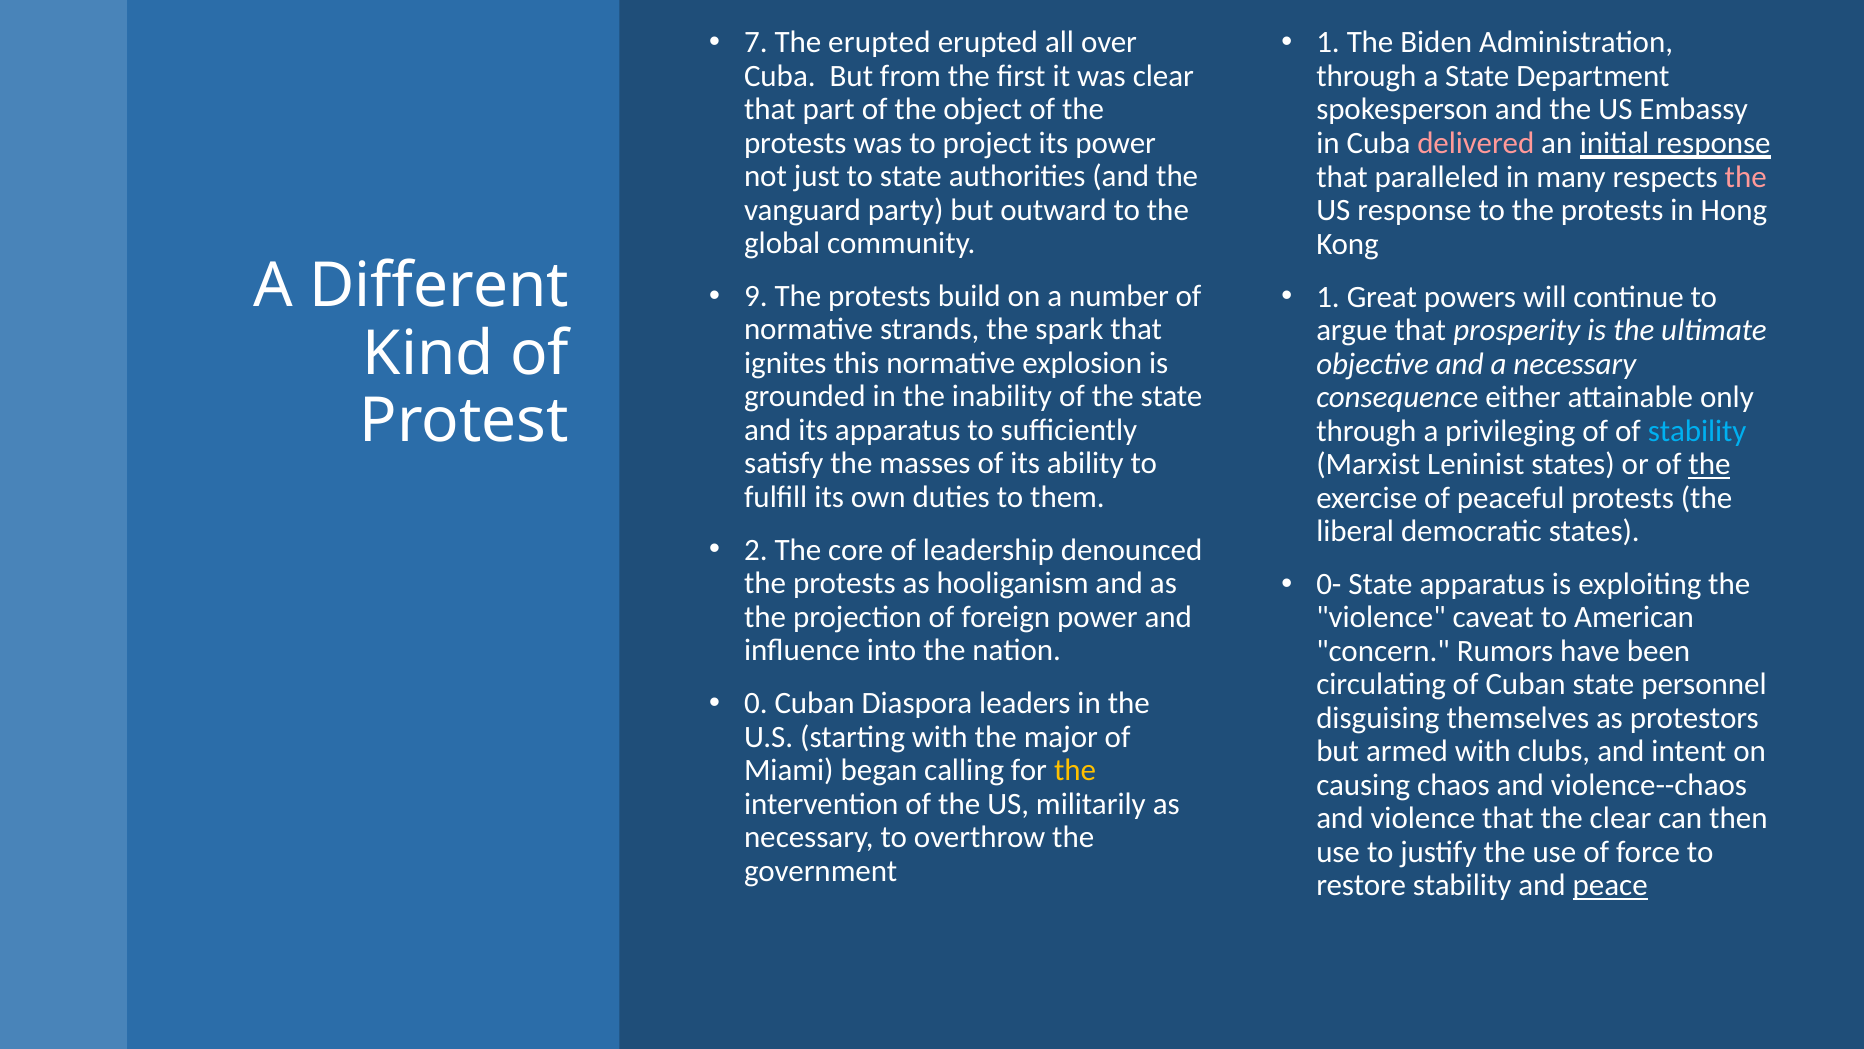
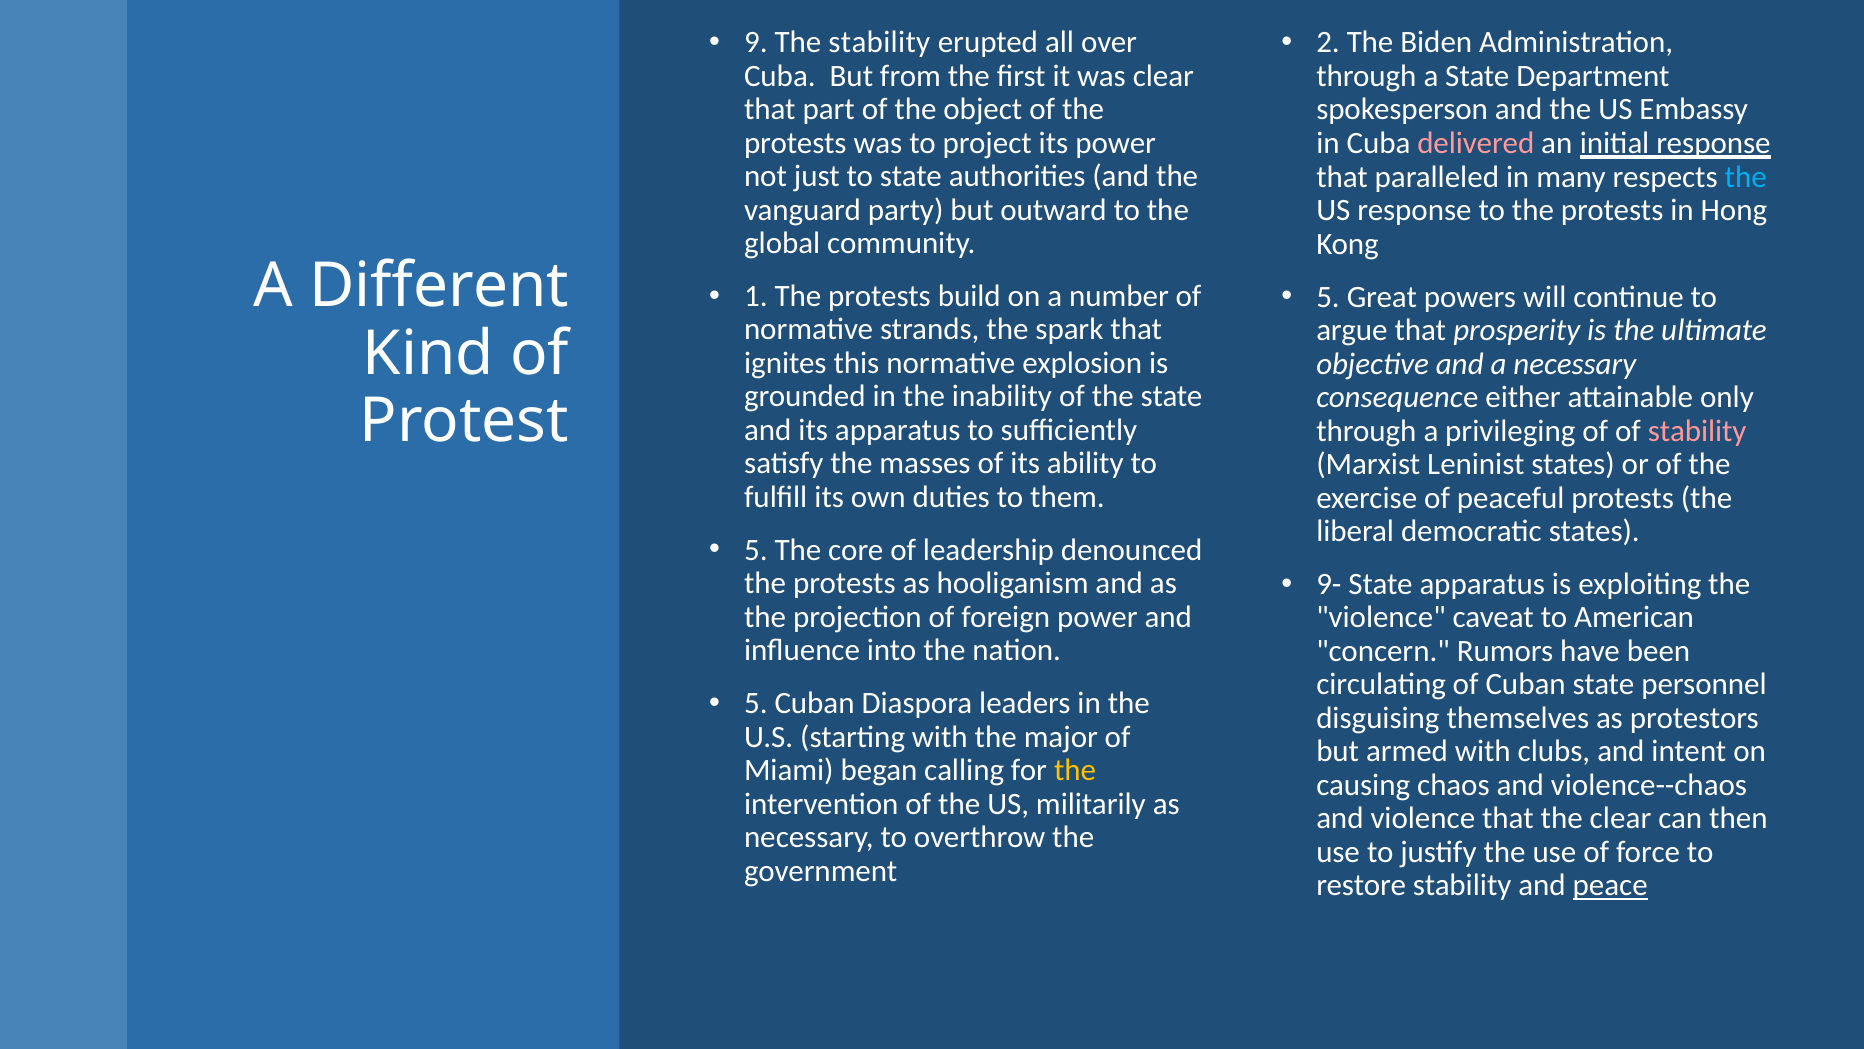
7: 7 -> 9
The erupted: erupted -> stability
1 at (1328, 42): 1 -> 2
the at (1746, 177) colour: pink -> light blue
9: 9 -> 1
1 at (1328, 297): 1 -> 5
stability at (1697, 431) colour: light blue -> pink
the at (1709, 464) underline: present -> none
2 at (756, 550): 2 -> 5
0-: 0- -> 9-
0 at (756, 703): 0 -> 5
